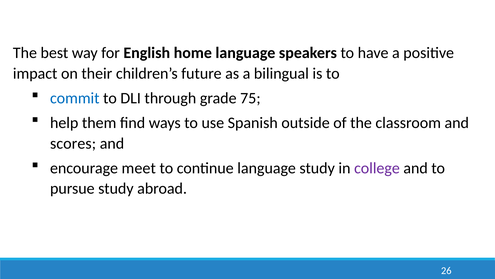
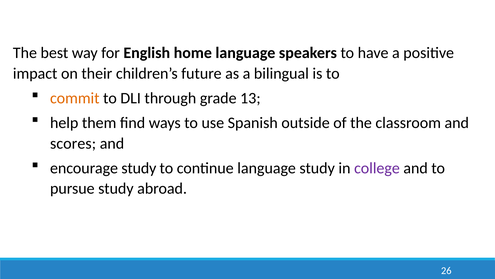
commit colour: blue -> orange
75: 75 -> 13
encourage meet: meet -> study
